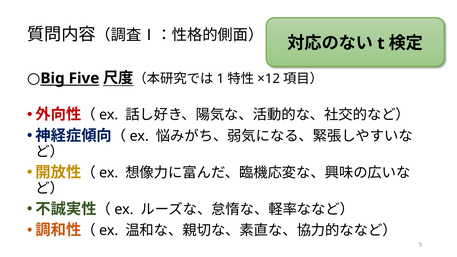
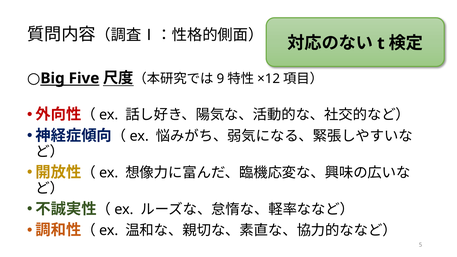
1: 1 -> 9
